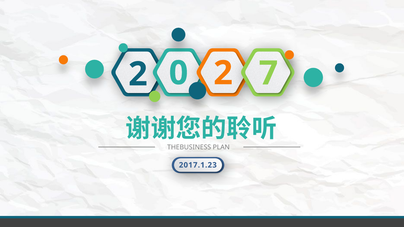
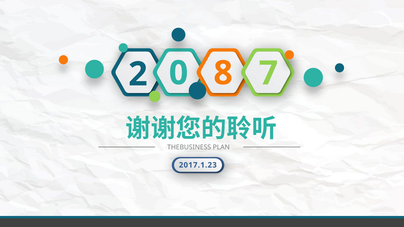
2 at (223, 73): 2 -> 8
